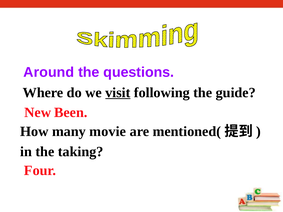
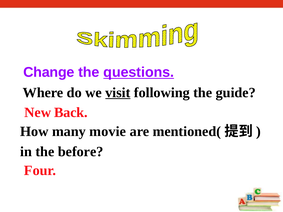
Around: Around -> Change
questions underline: none -> present
Been: Been -> Back
taking: taking -> before
